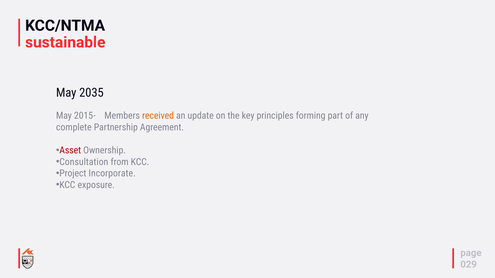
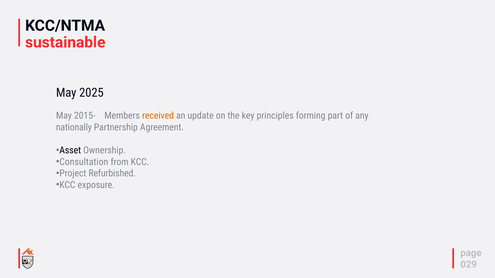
2035: 2035 -> 2025
complete: complete -> nationally
Asset colour: red -> black
Incorporate: Incorporate -> Refurbished
